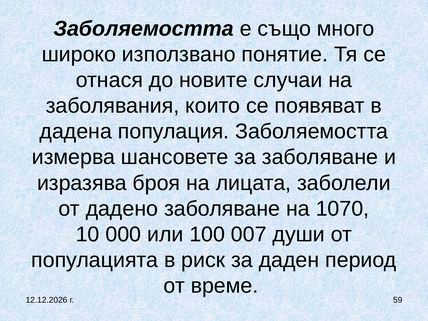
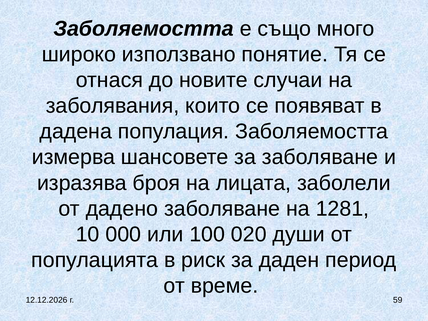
1070: 1070 -> 1281
007: 007 -> 020
